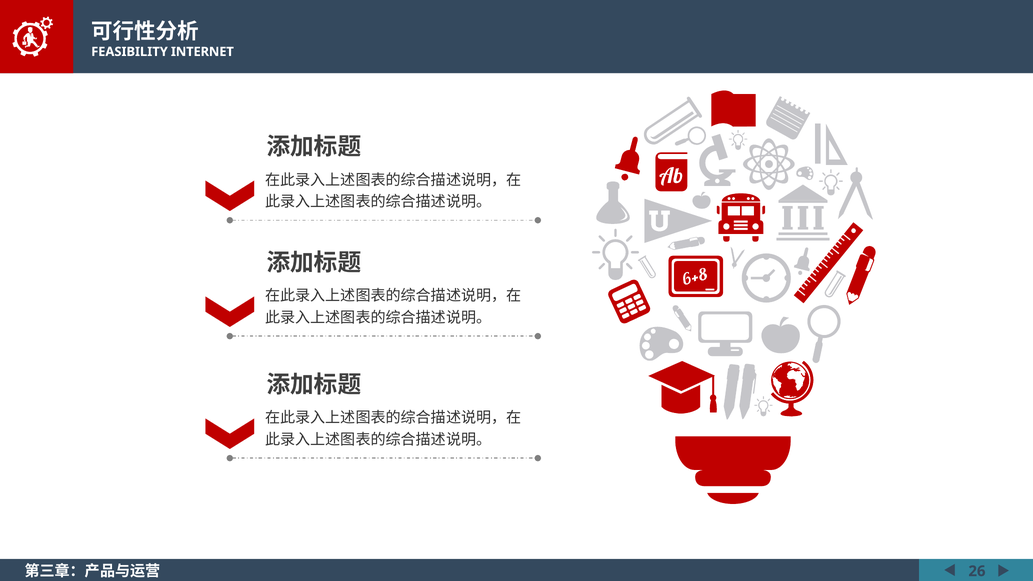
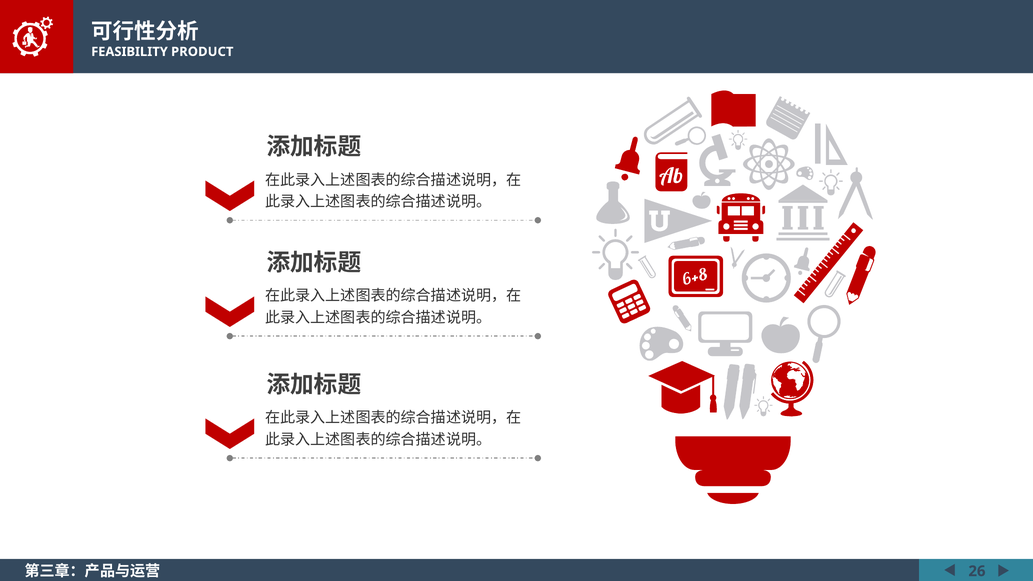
INTERNET: INTERNET -> PRODUCT
